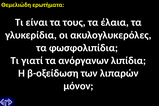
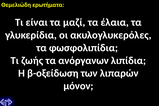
τους: τους -> μαζί
γιατί: γιατί -> ζωής
